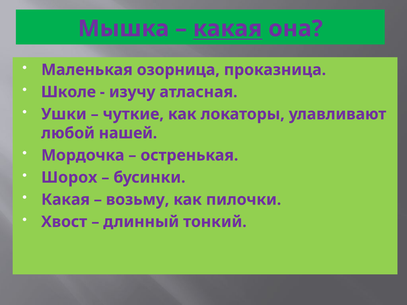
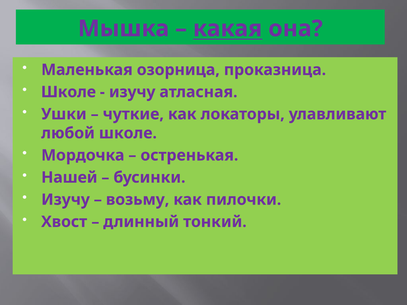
любой нашей: нашей -> школе
Шорох: Шорох -> Нашей
Какая at (66, 200): Какая -> Изучу
